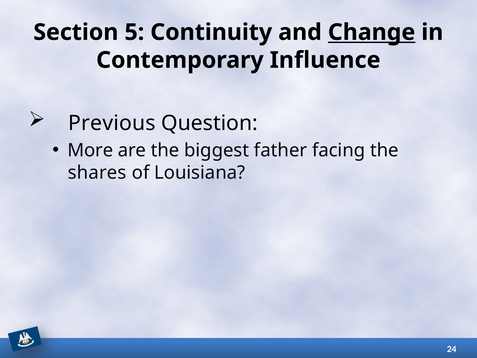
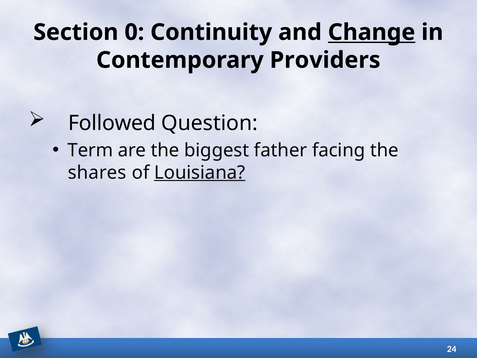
5: 5 -> 0
Influence: Influence -> Providers
Previous: Previous -> Followed
More: More -> Term
Louisiana underline: none -> present
